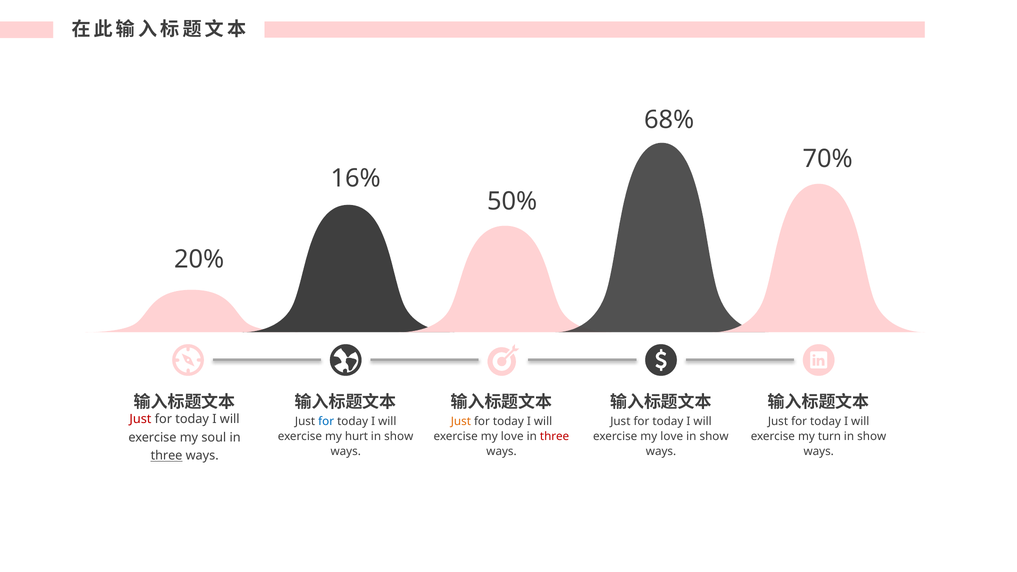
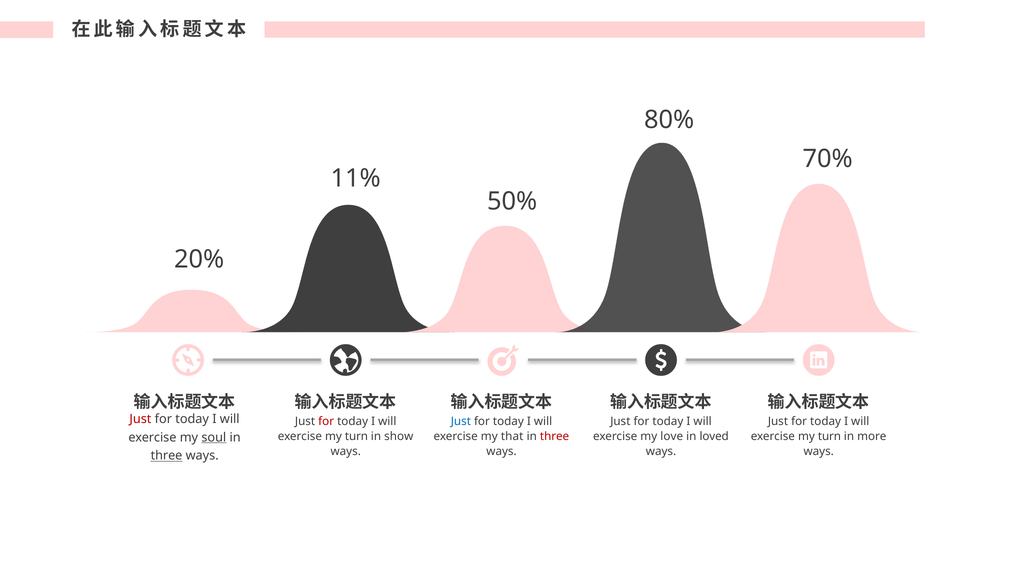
68%: 68% -> 80%
16%: 16% -> 11%
for at (326, 421) colour: blue -> red
Just at (461, 421) colour: orange -> blue
hurt at (356, 436): hurt -> turn
love at (512, 436): love -> that
show at (714, 436): show -> loved
show at (872, 436): show -> more
soul underline: none -> present
